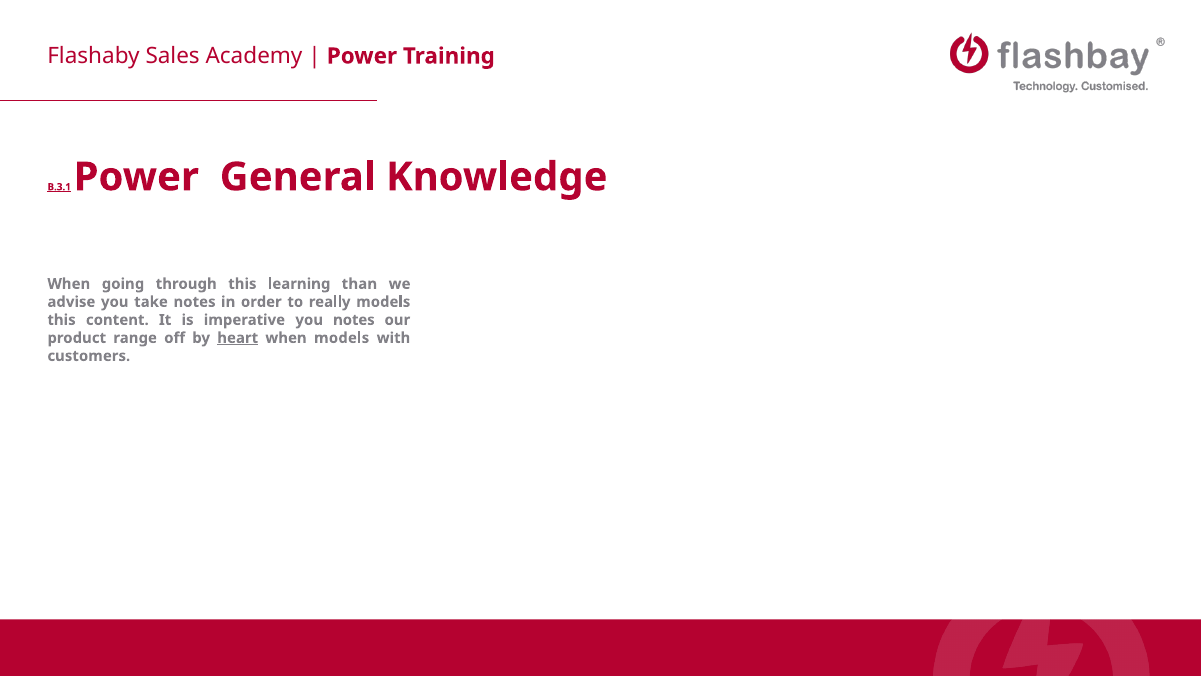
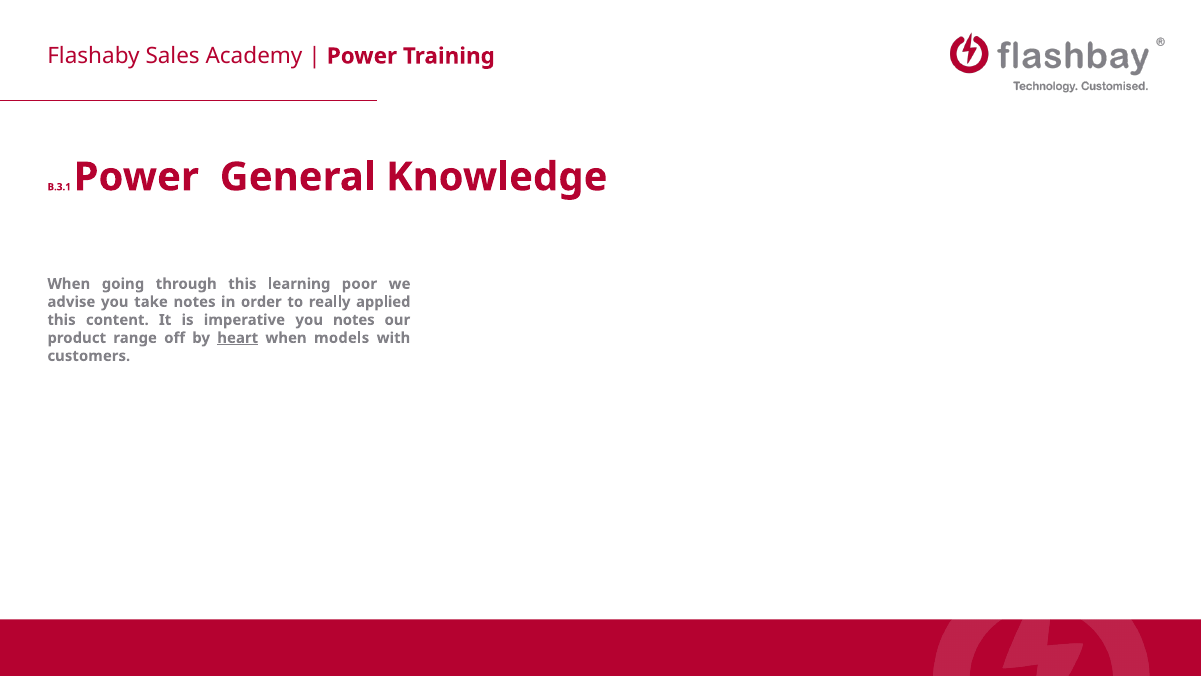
B.3.1 underline: present -> none
than: than -> poor
really models: models -> applied
